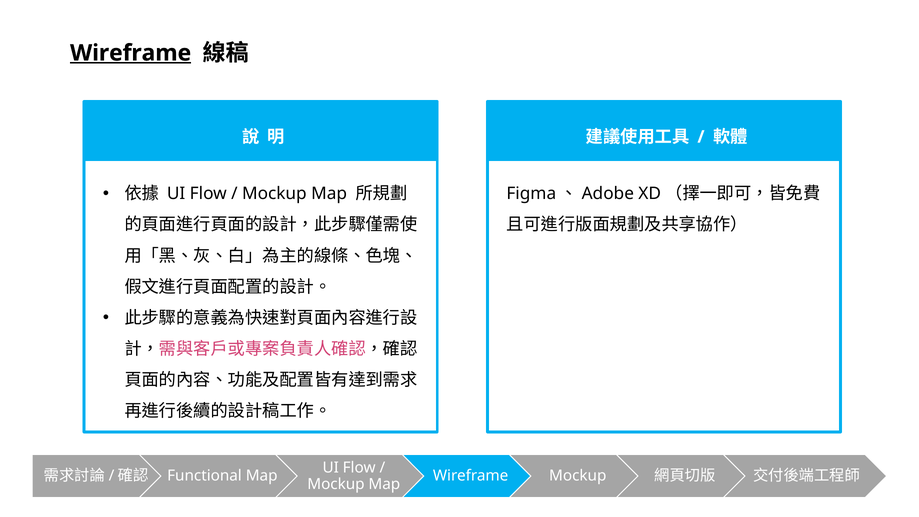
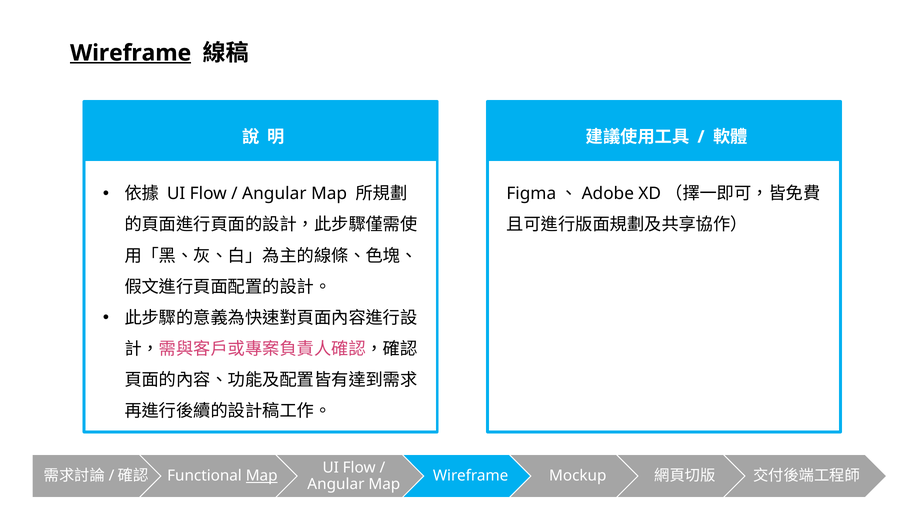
Mockup at (274, 194): Mockup -> Angular
Map at (262, 476) underline: none -> present
Mockup at (336, 484): Mockup -> Angular
